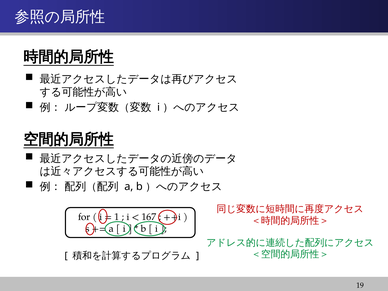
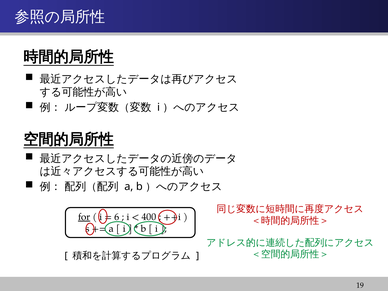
for underline: none -> present
1: 1 -> 6
167: 167 -> 400
